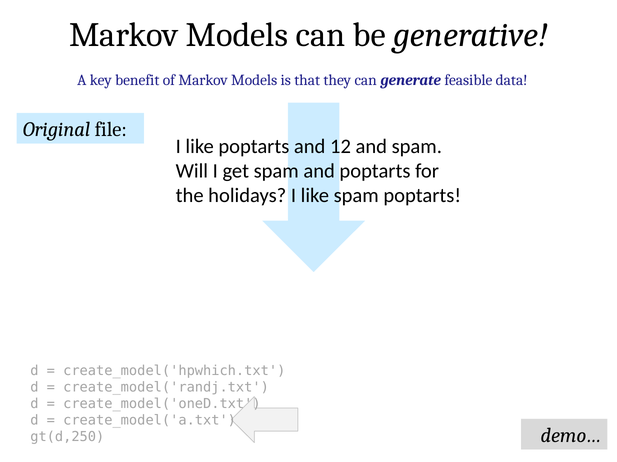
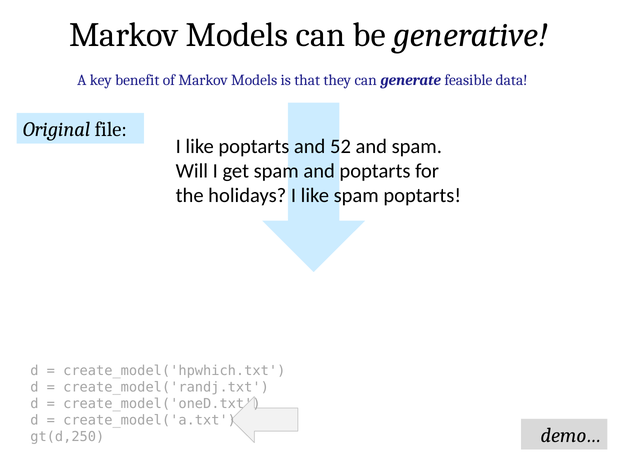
12: 12 -> 52
